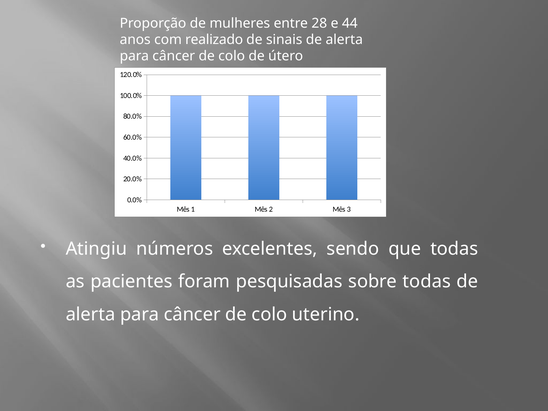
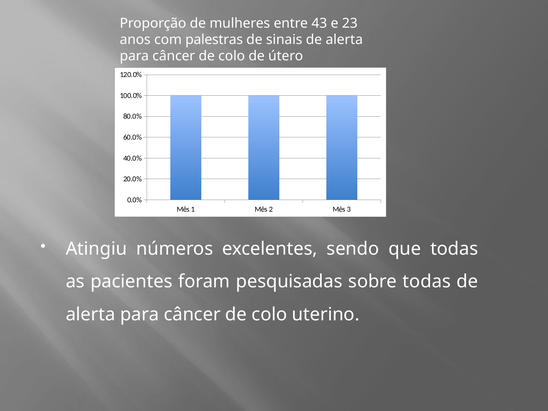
28: 28 -> 43
44: 44 -> 23
realizado: realizado -> palestras
